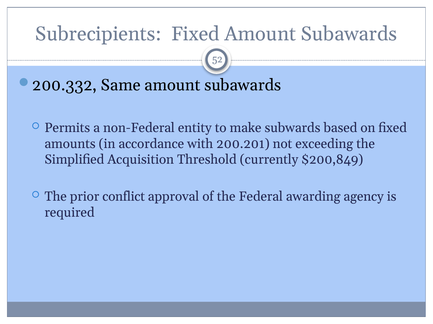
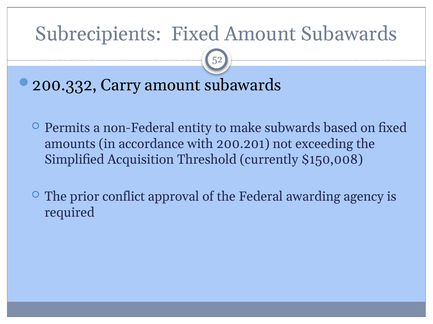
Same: Same -> Carry
$200,849: $200,849 -> $150,008
